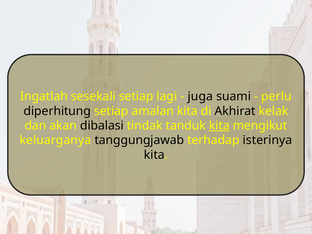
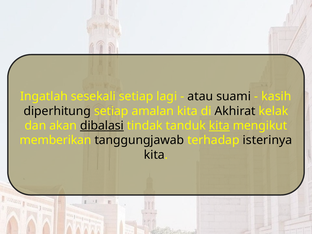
juga: juga -> atau
perlu: perlu -> kasih
dibalasi underline: none -> present
keluarganya: keluarganya -> memberikan
